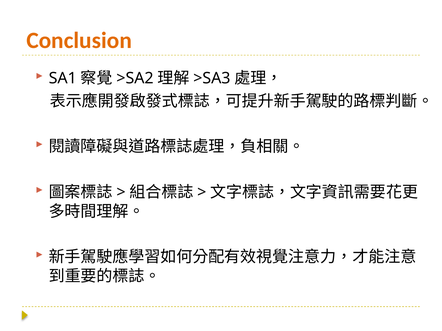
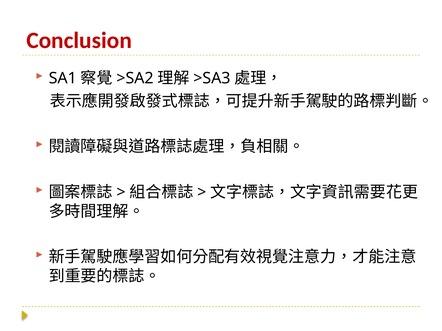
Conclusion colour: orange -> red
